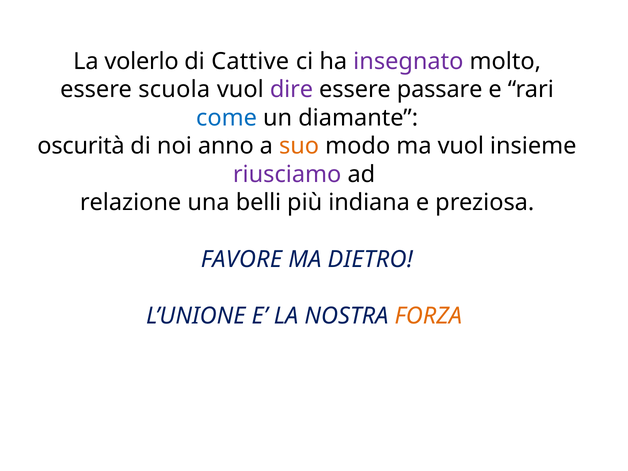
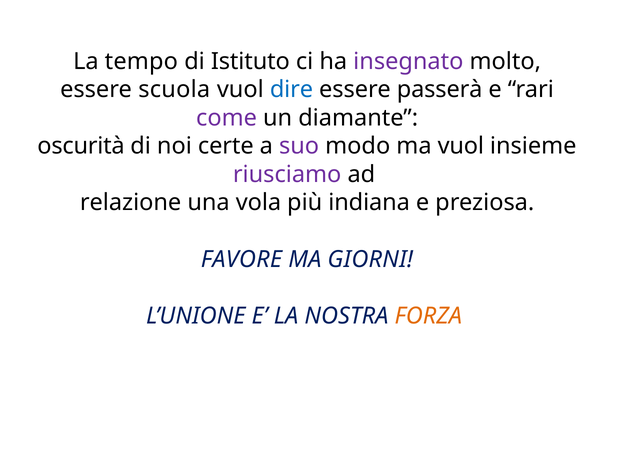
volerlo: volerlo -> tempo
Cattive: Cattive -> Istituto
dire colour: purple -> blue
passare: passare -> passerà
come colour: blue -> purple
anno: anno -> certe
suo colour: orange -> purple
belli: belli -> vola
DIETRO: DIETRO -> GIORNI
